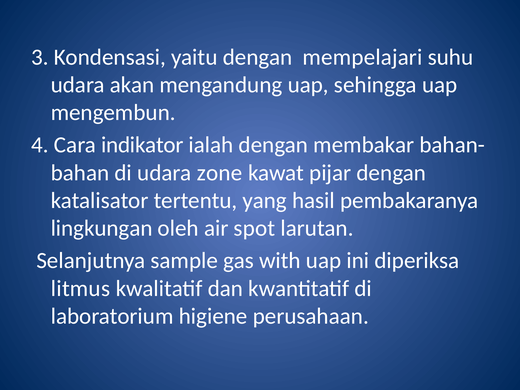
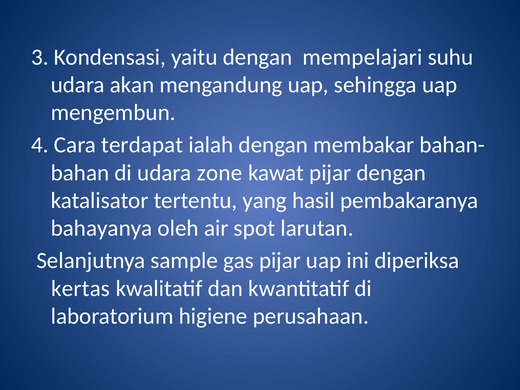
indikator: indikator -> terdapat
lingkungan: lingkungan -> bahayanya
gas with: with -> pijar
litmus: litmus -> kertas
